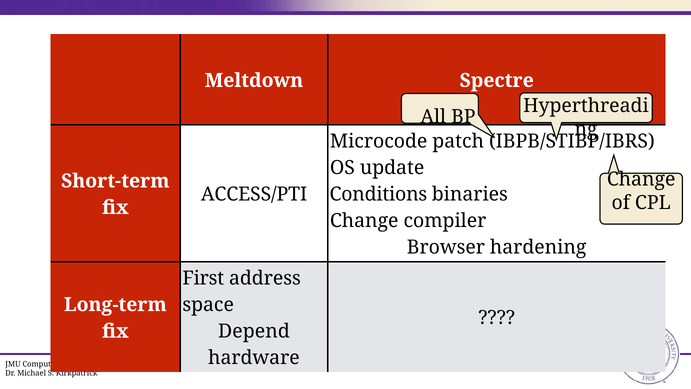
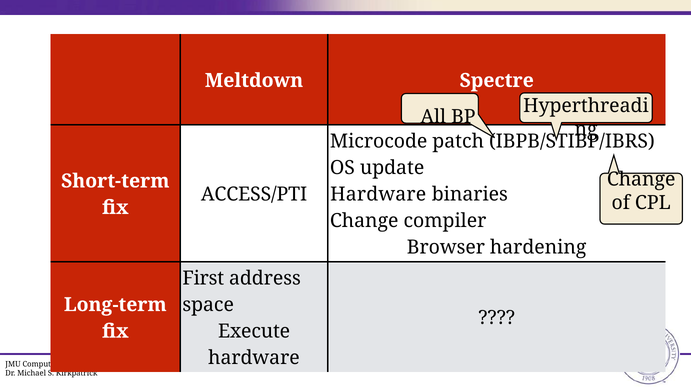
Conditions at (378, 194): Conditions -> Hardware
Depend: Depend -> Execute
